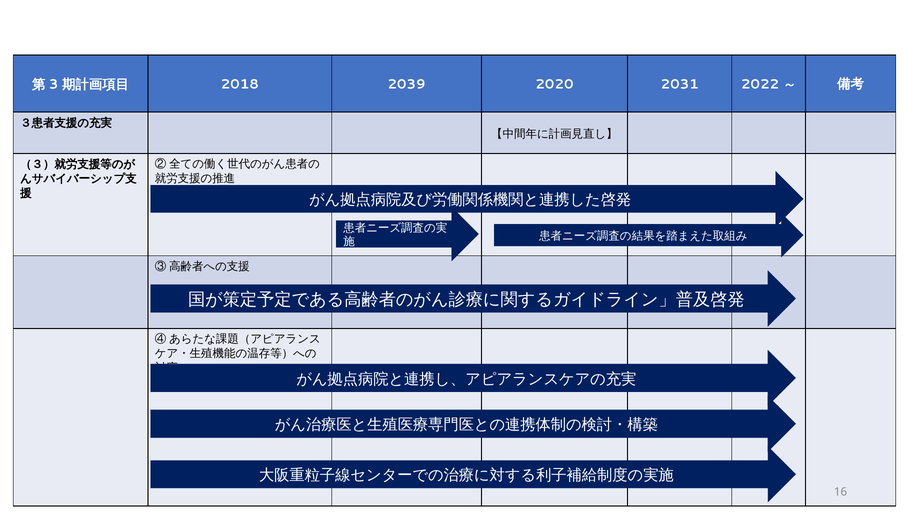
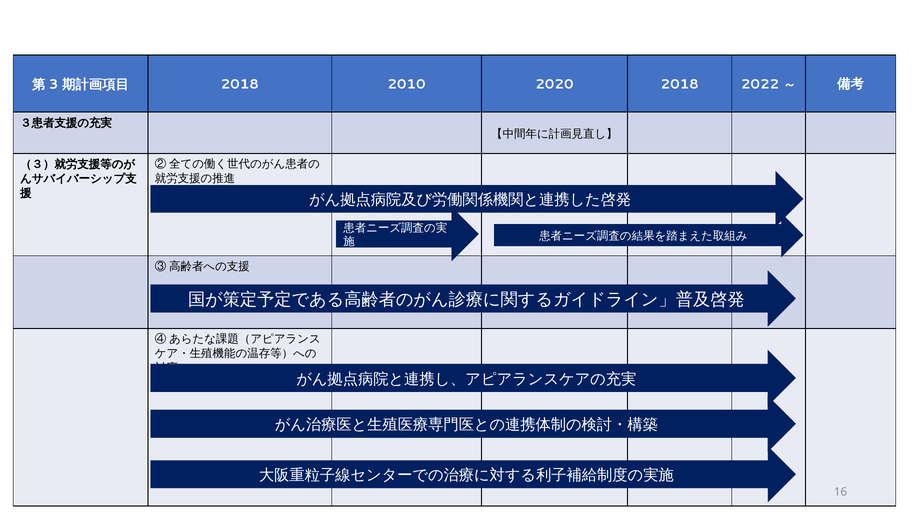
2039: 2039 -> 2010
2020 2031: 2031 -> 2018
